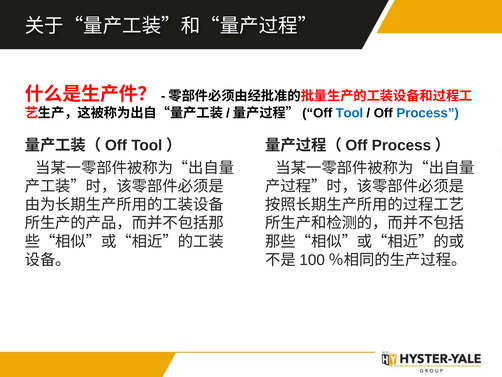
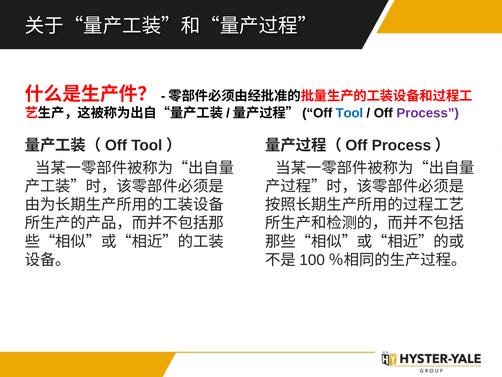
Process colour: blue -> purple
